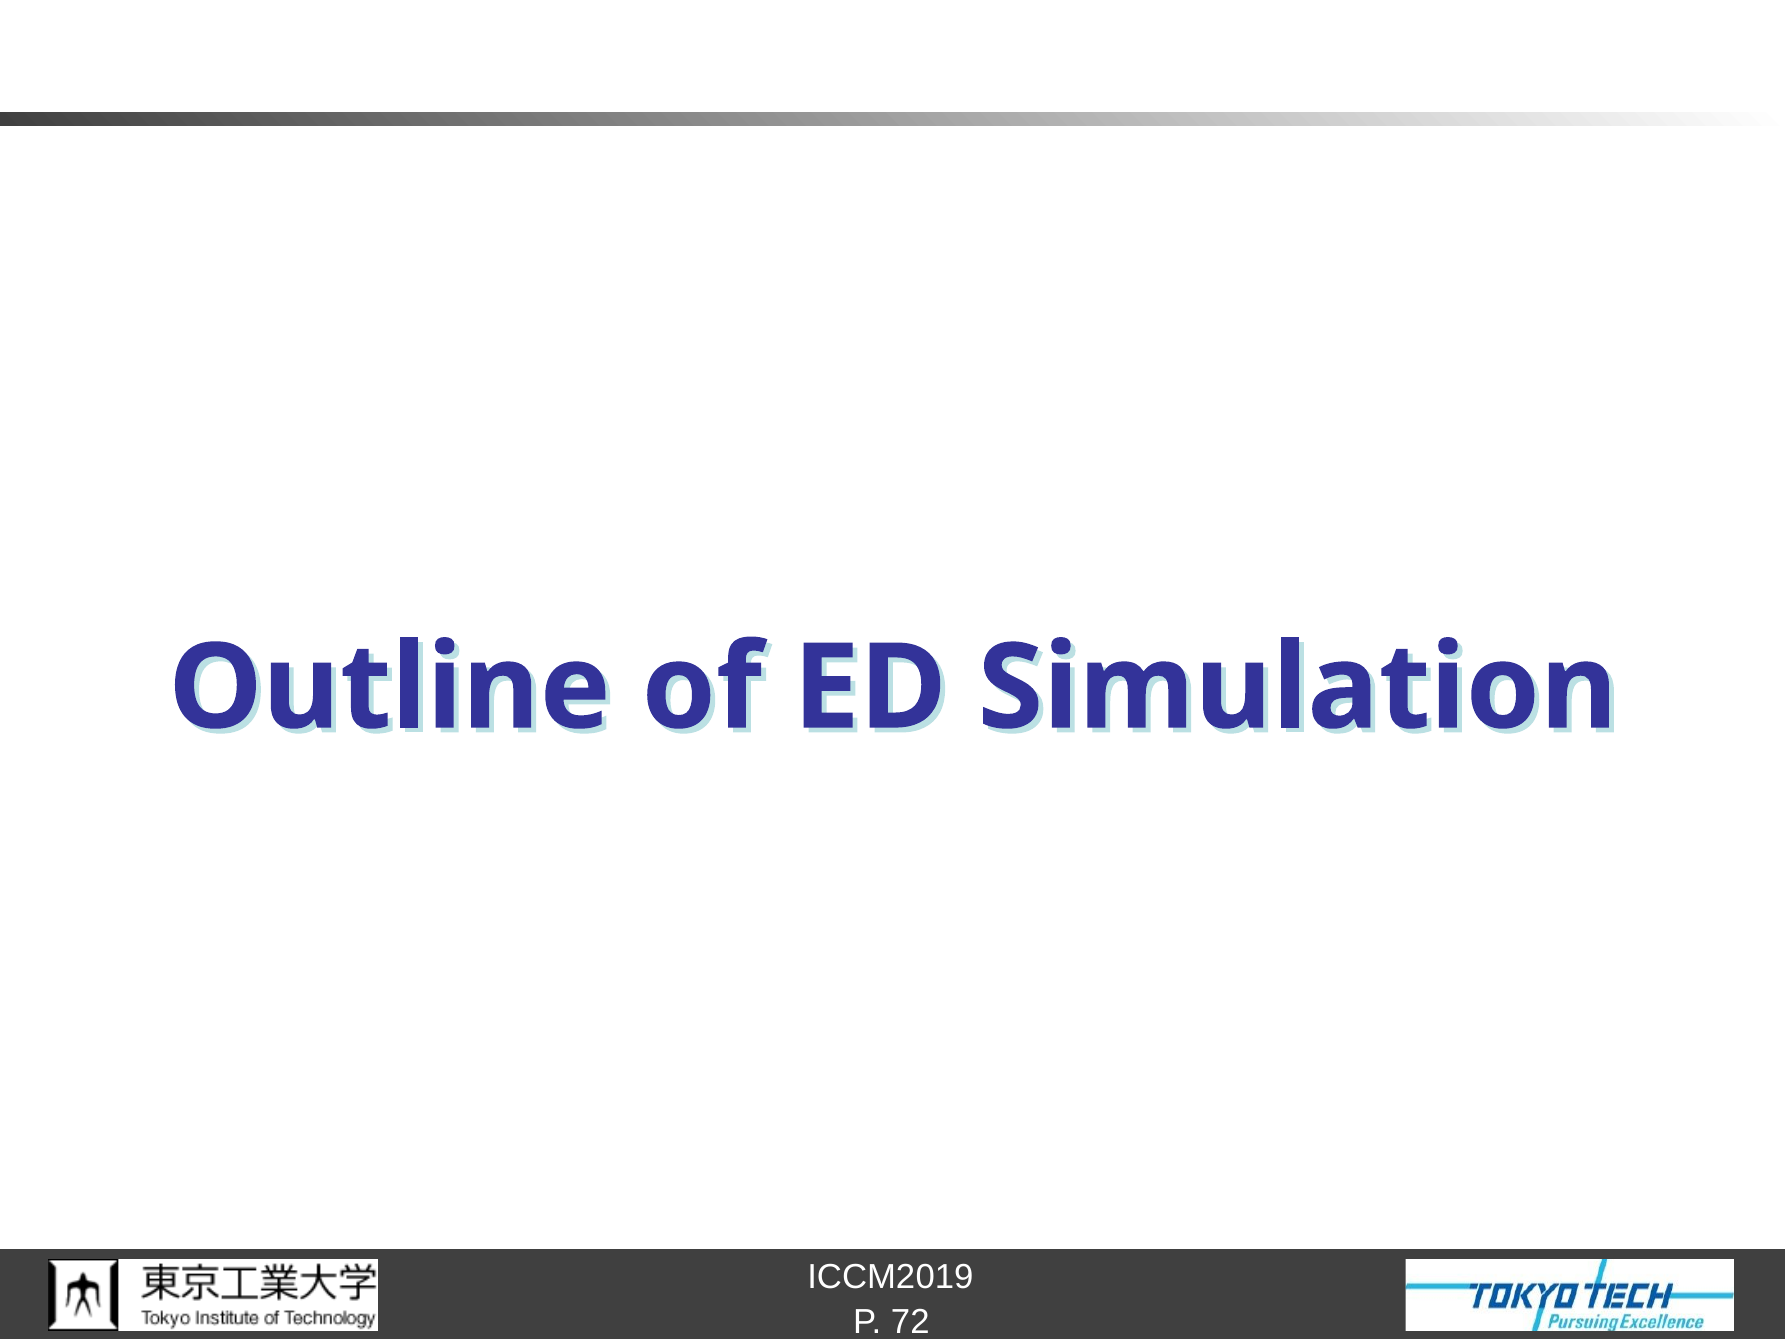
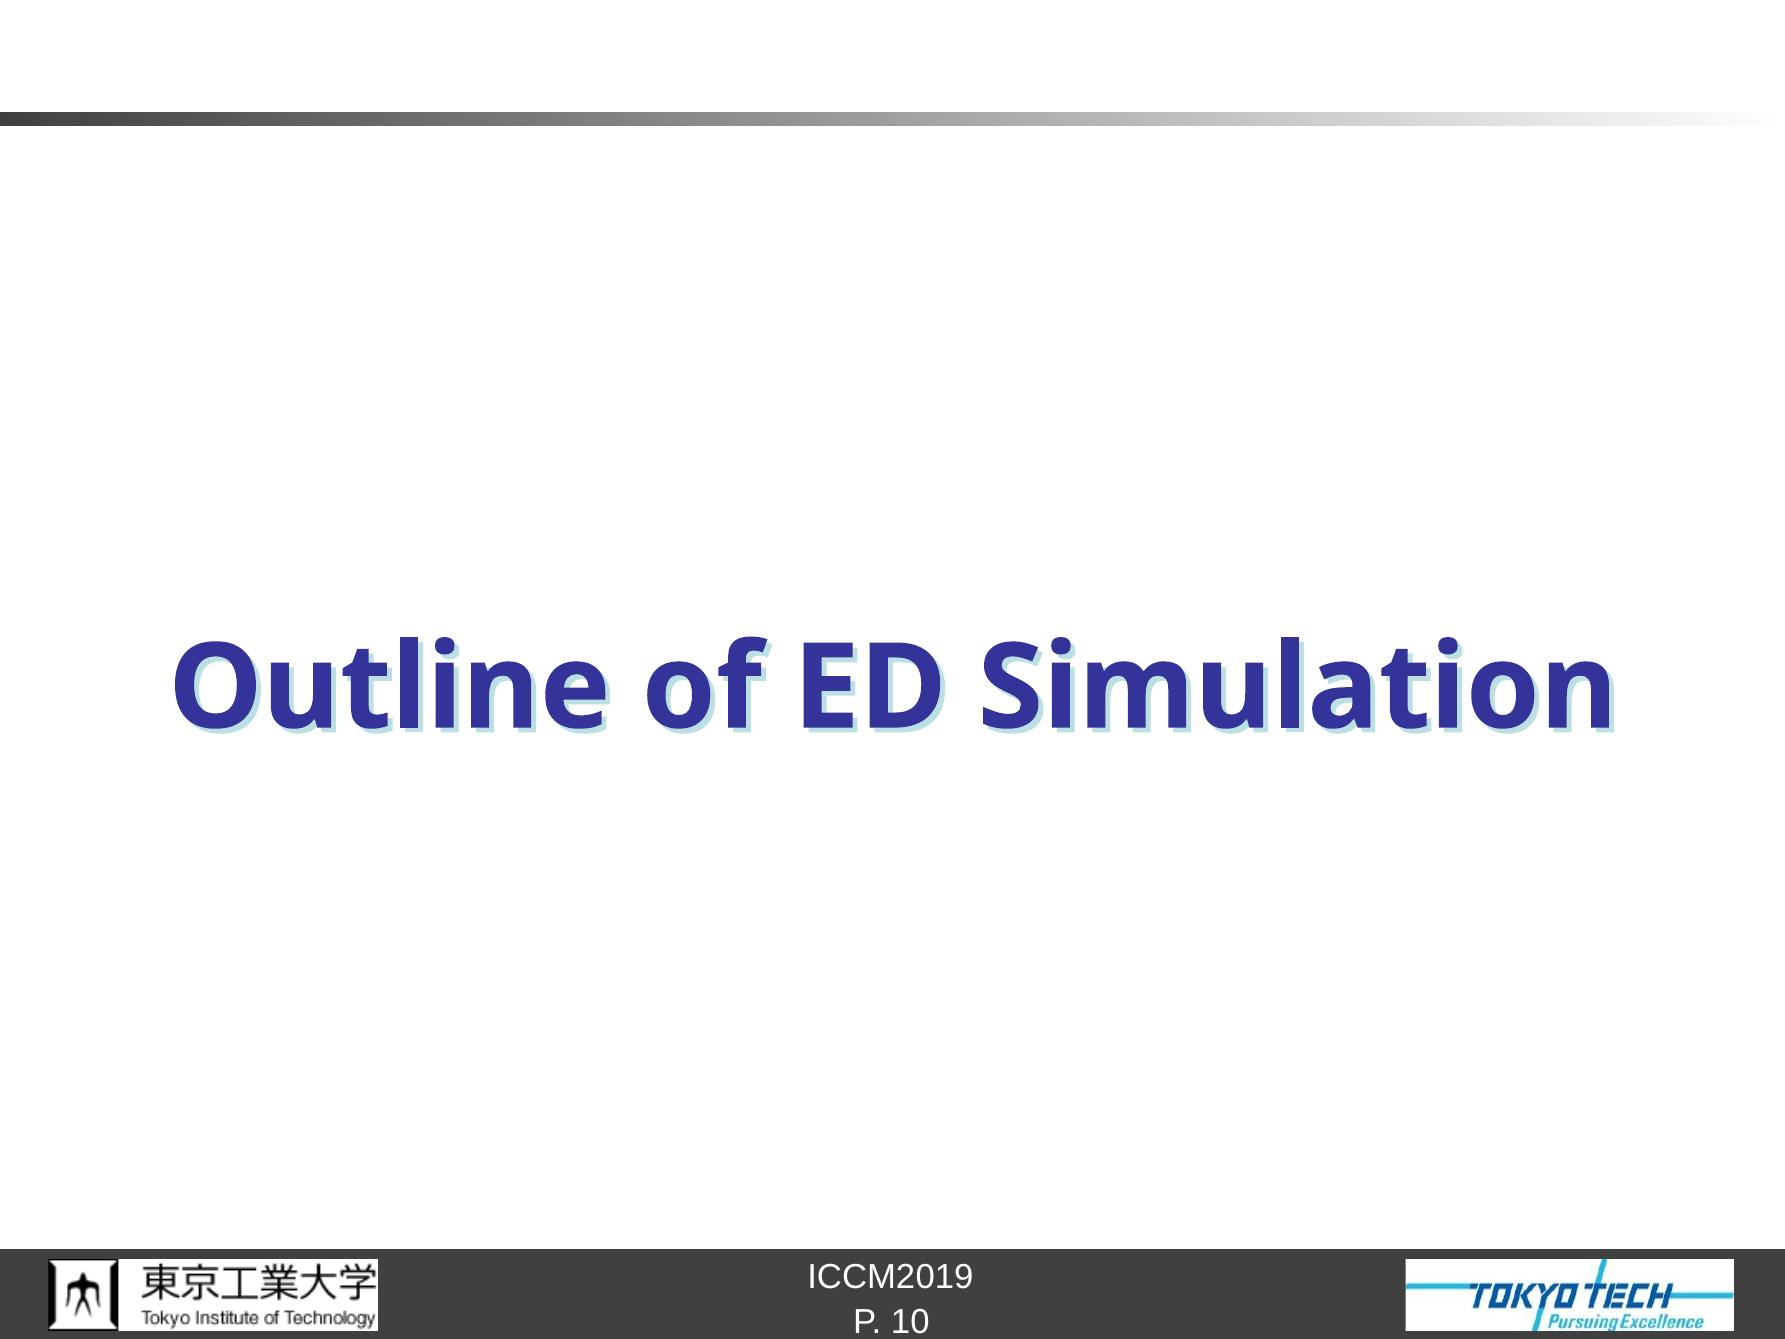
72: 72 -> 10
